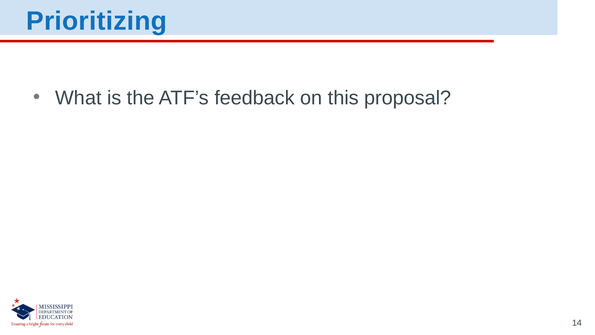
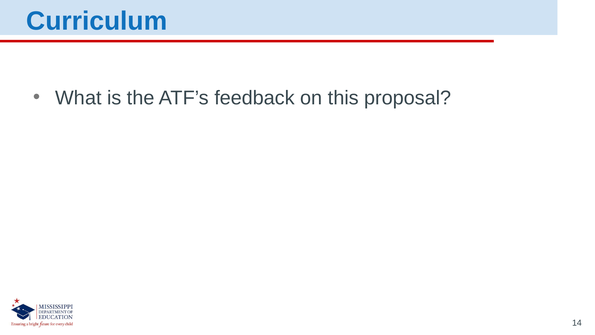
Prioritizing: Prioritizing -> Curriculum
